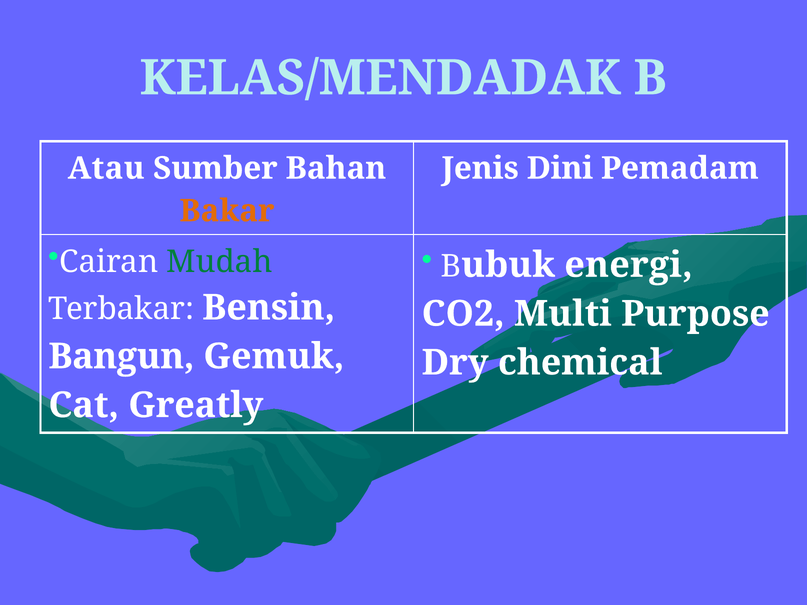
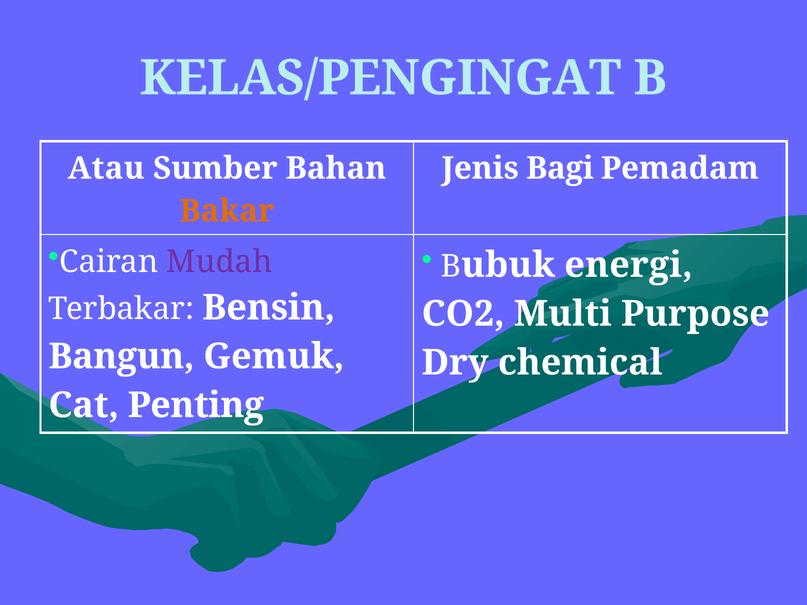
KELAS/MENDADAK: KELAS/MENDADAK -> KELAS/PENGINGAT
Dini: Dini -> Bagi
Mudah colour: green -> purple
Greatly: Greatly -> Penting
